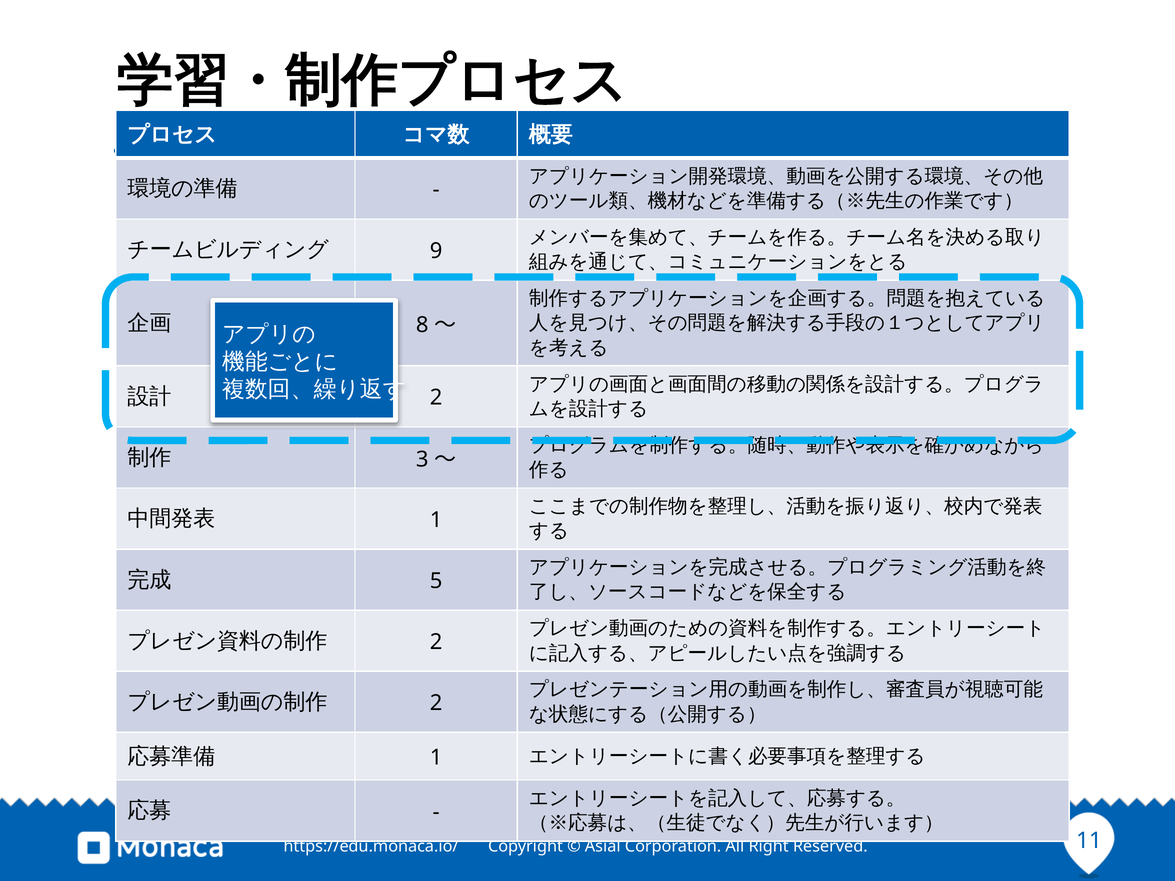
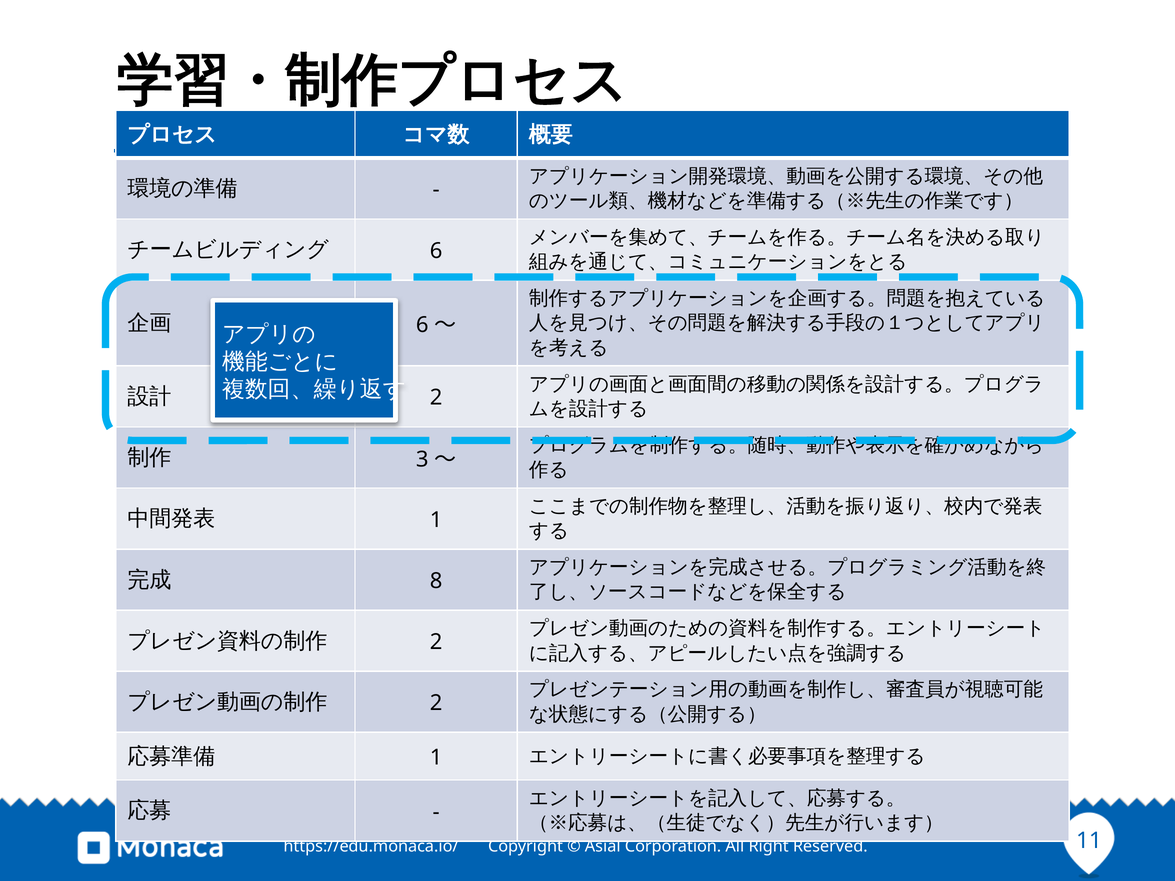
9 at (436, 251): 9 -> 6
8 at (422, 325): 8 -> 6
5: 5 -> 8
